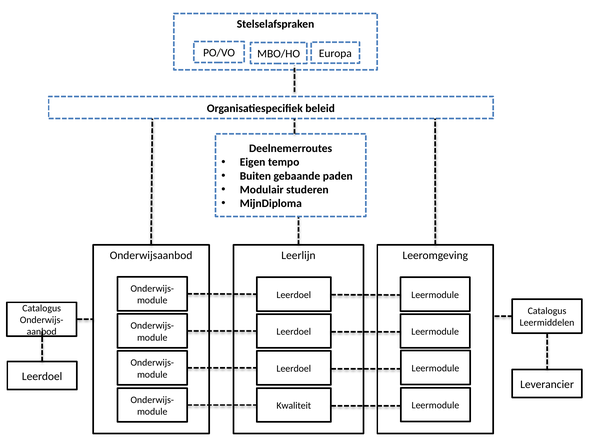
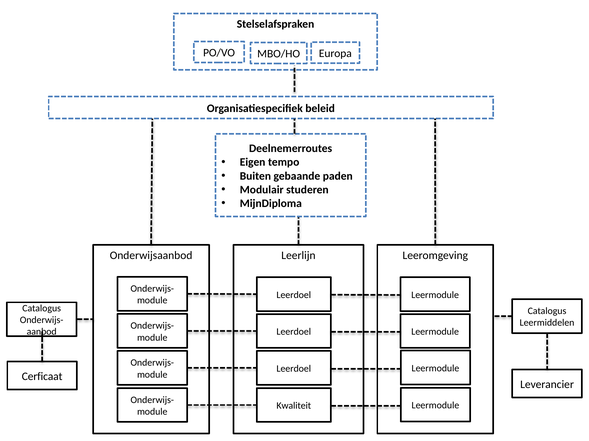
Leerdoel at (42, 377): Leerdoel -> Cerficaat
